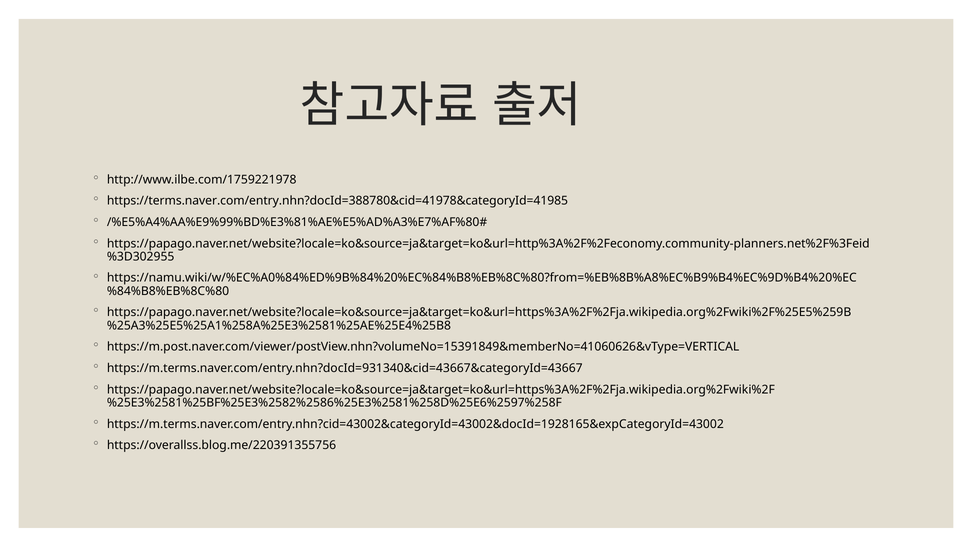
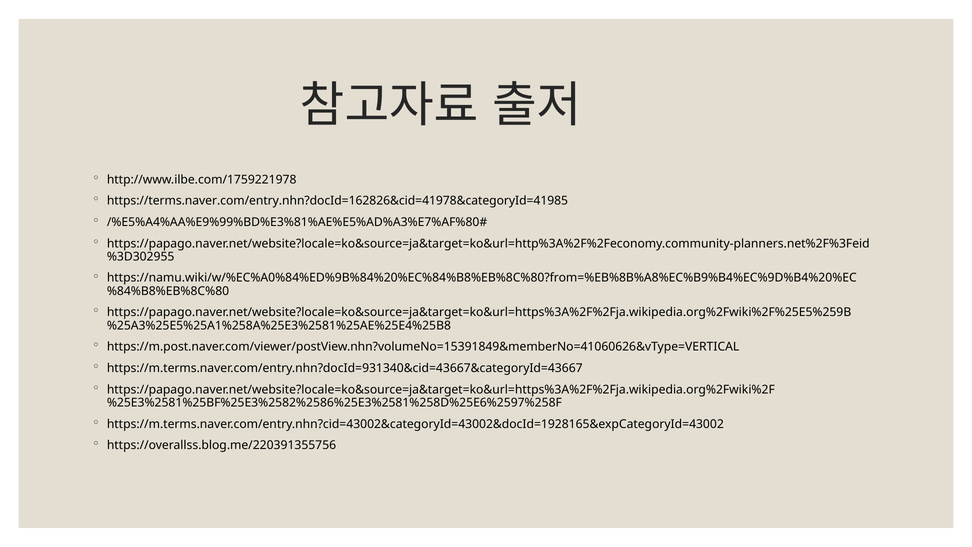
https://terms.naver.com/entry.nhn?docId=388780&cid=41978&categoryId=41985: https://terms.naver.com/entry.nhn?docId=388780&cid=41978&categoryId=41985 -> https://terms.naver.com/entry.nhn?docId=162826&cid=41978&categoryId=41985
